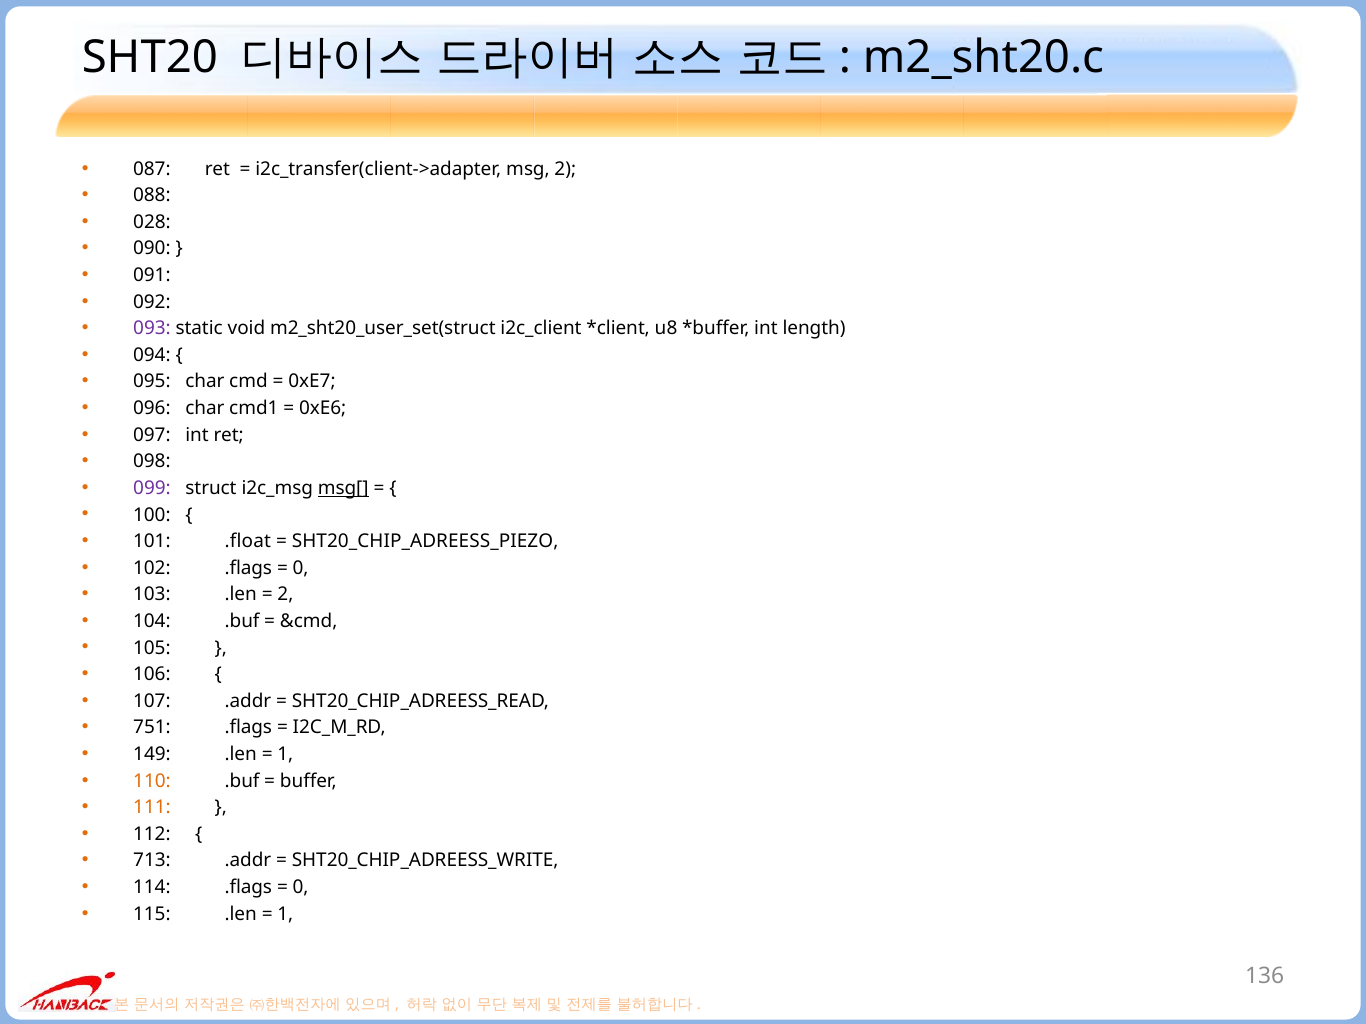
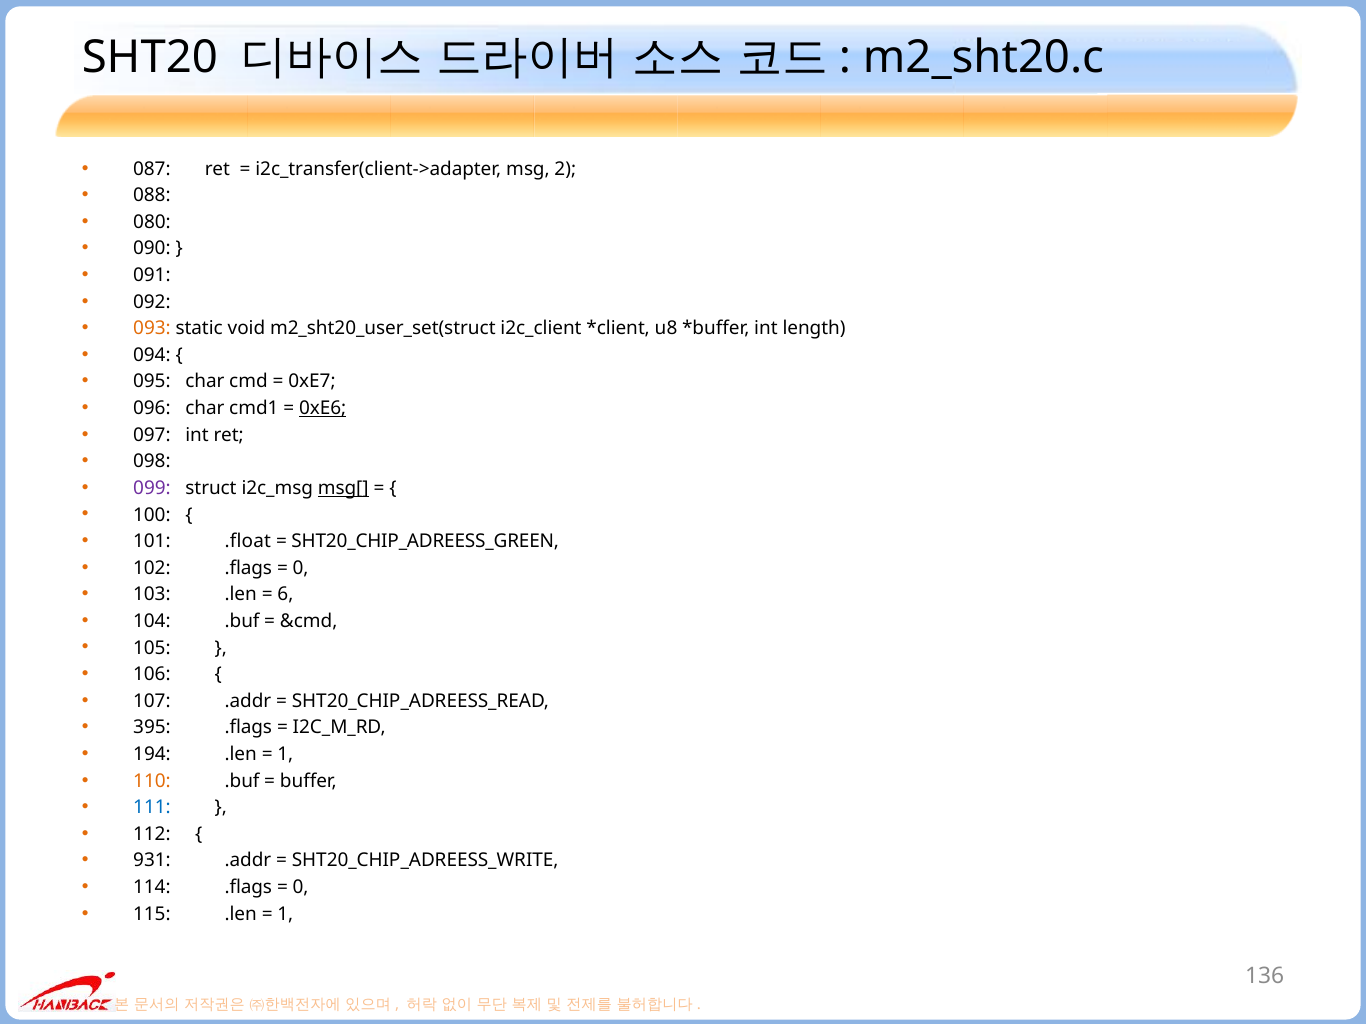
028: 028 -> 080
093 colour: purple -> orange
0xE6 underline: none -> present
SHT20_CHIP_ADREESS_PIEZO: SHT20_CHIP_ADREESS_PIEZO -> SHT20_CHIP_ADREESS_GREEN
2 at (285, 595): 2 -> 6
751: 751 -> 395
149: 149 -> 194
111 colour: orange -> blue
713: 713 -> 931
